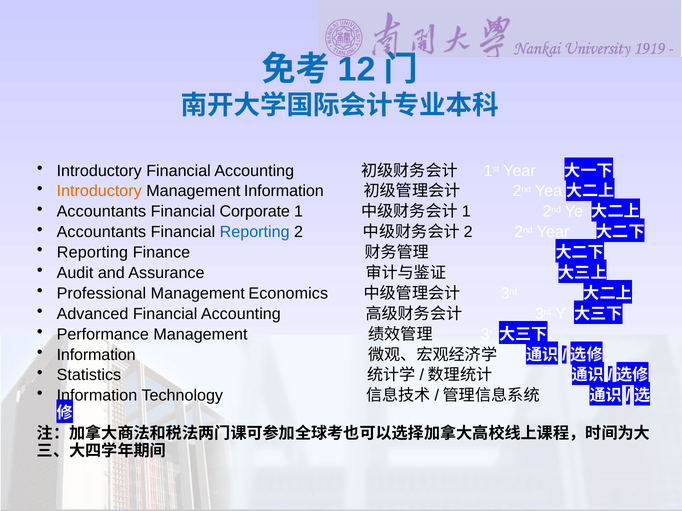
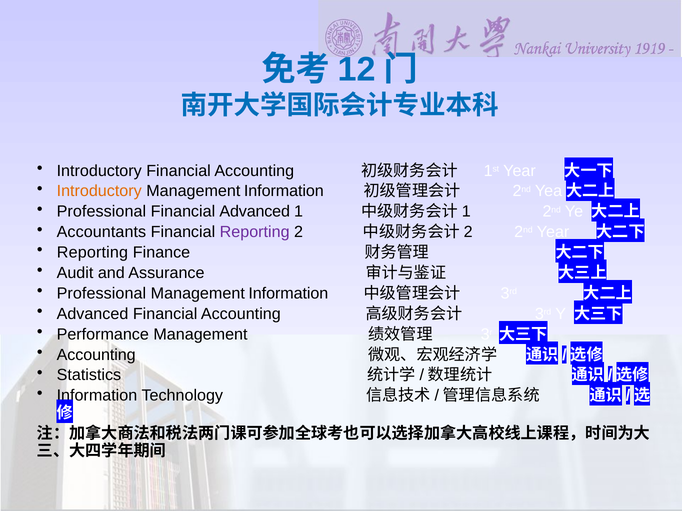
Accountants at (101, 212): Accountants -> Professional
Financial Corporate: Corporate -> Advanced
Reporting at (255, 232) colour: blue -> purple
Economics at (288, 294): Economics -> Information
Information at (96, 355): Information -> Accounting
